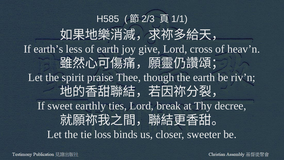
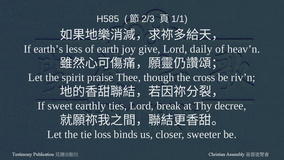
cross: cross -> daily
the earth: earth -> cross
